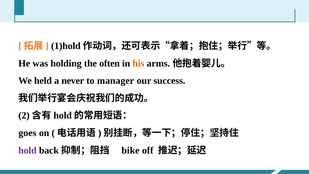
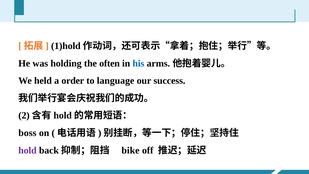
his colour: orange -> blue
never: never -> order
manager: manager -> language
goes: goes -> boss
